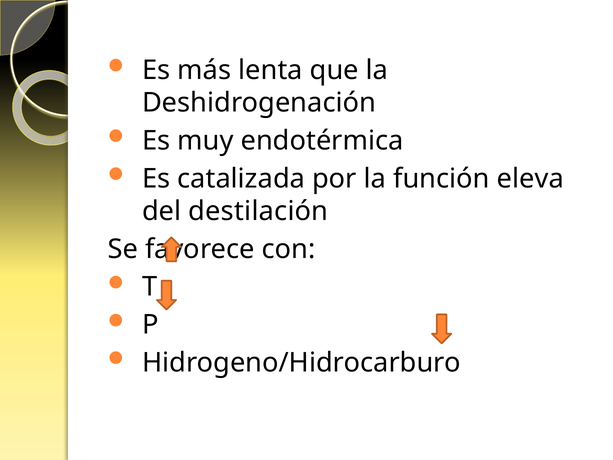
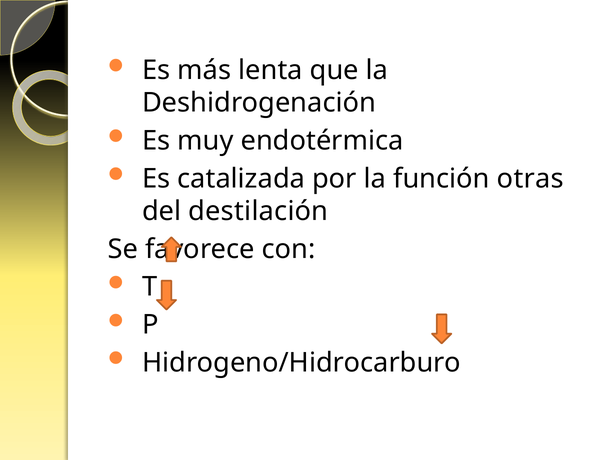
eleva: eleva -> otras
